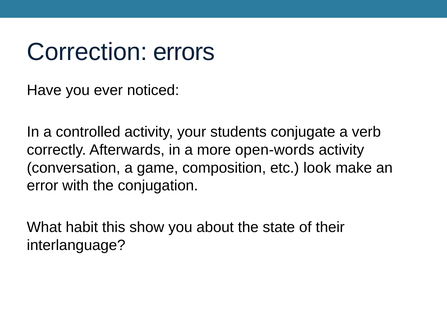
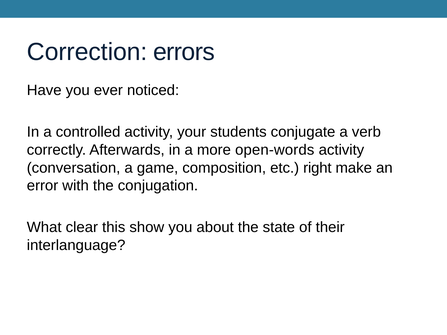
look: look -> right
habit: habit -> clear
